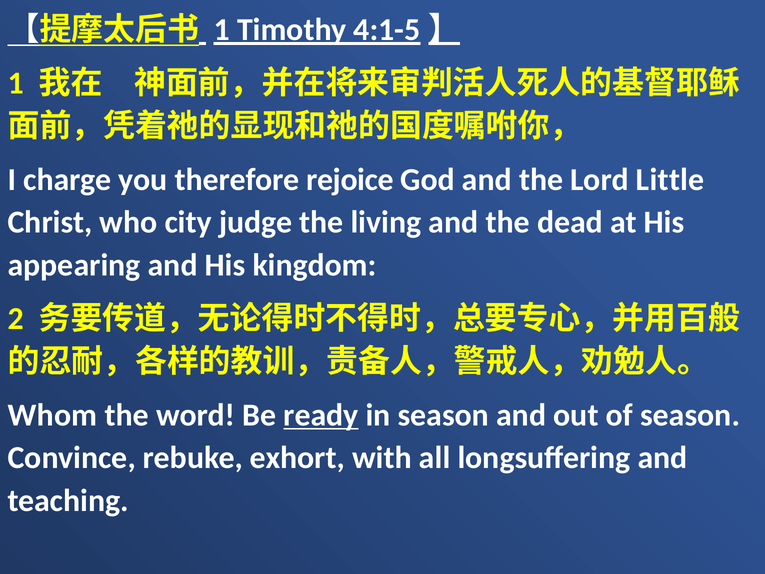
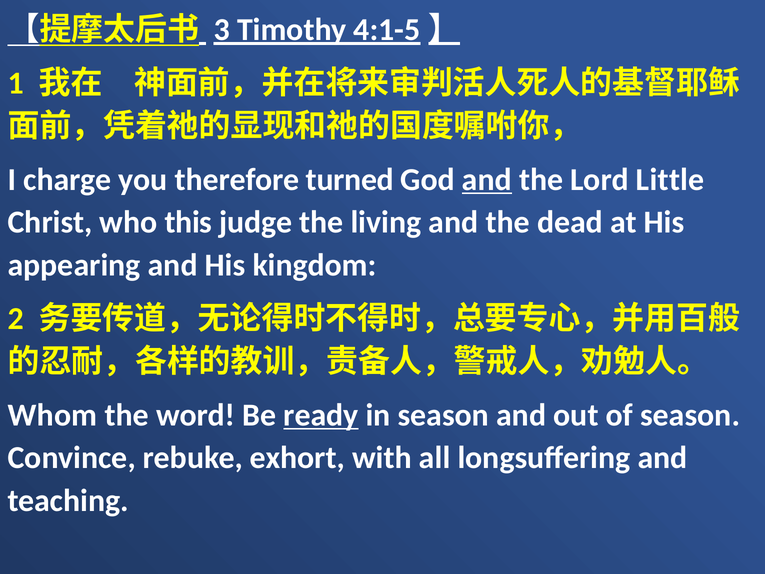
1 at (222, 30): 1 -> 3
rejoice: rejoice -> turned
and at (487, 179) underline: none -> present
city: city -> this
